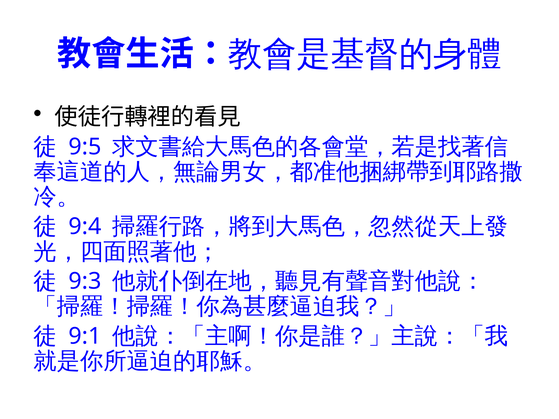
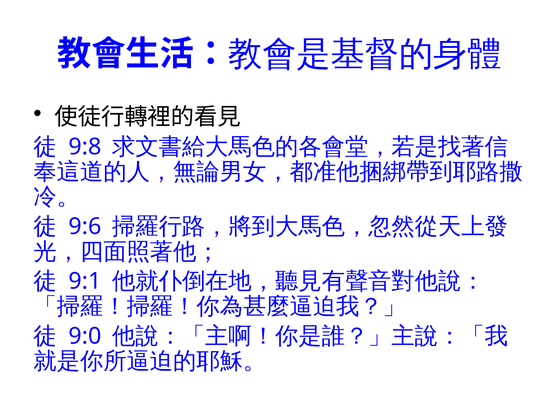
9:5: 9:5 -> 9:8
9:4: 9:4 -> 9:6
9:3: 9:3 -> 9:1
9:1: 9:1 -> 9:0
